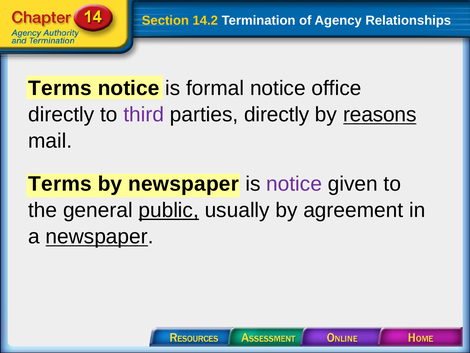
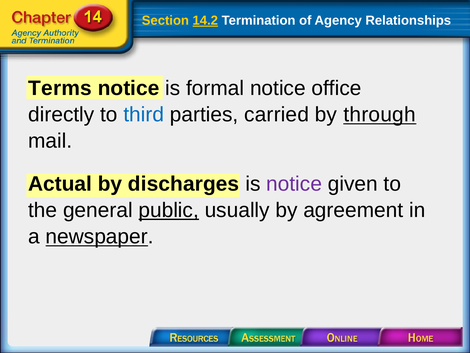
14.2 underline: none -> present
third colour: purple -> blue
parties directly: directly -> carried
reasons: reasons -> through
Terms at (60, 184): Terms -> Actual
by newspaper: newspaper -> discharges
